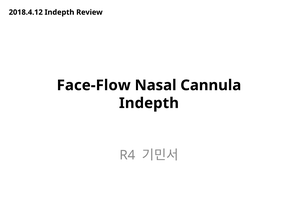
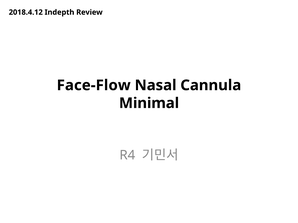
Indepth at (149, 103): Indepth -> Minimal
